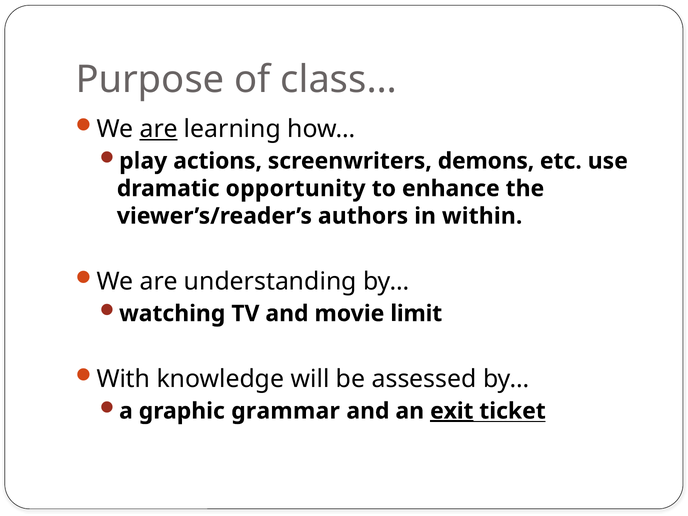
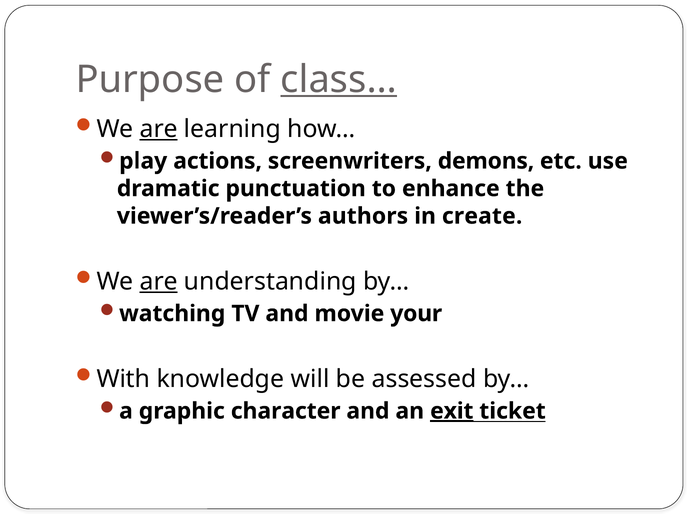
class… underline: none -> present
opportunity: opportunity -> punctuation
within: within -> create
are at (159, 281) underline: none -> present
limit: limit -> your
grammar: grammar -> character
